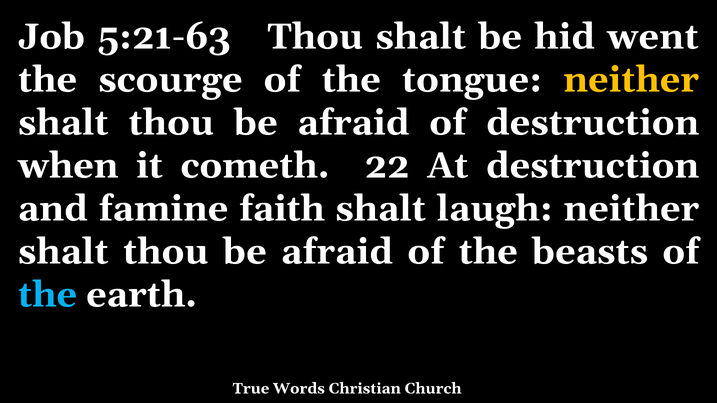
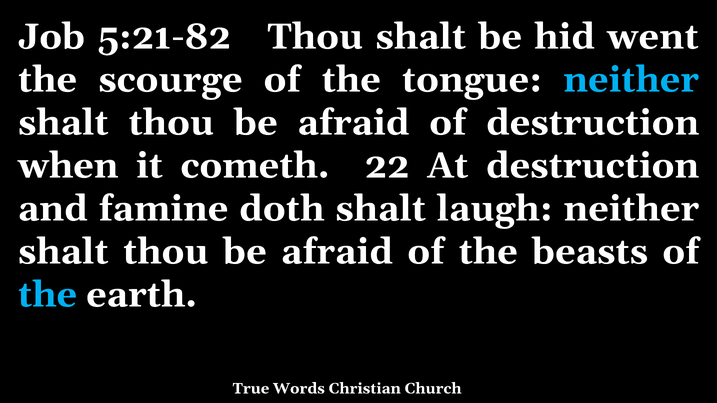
5:21-63: 5:21-63 -> 5:21-82
neither at (631, 80) colour: yellow -> light blue
faith: faith -> doth
